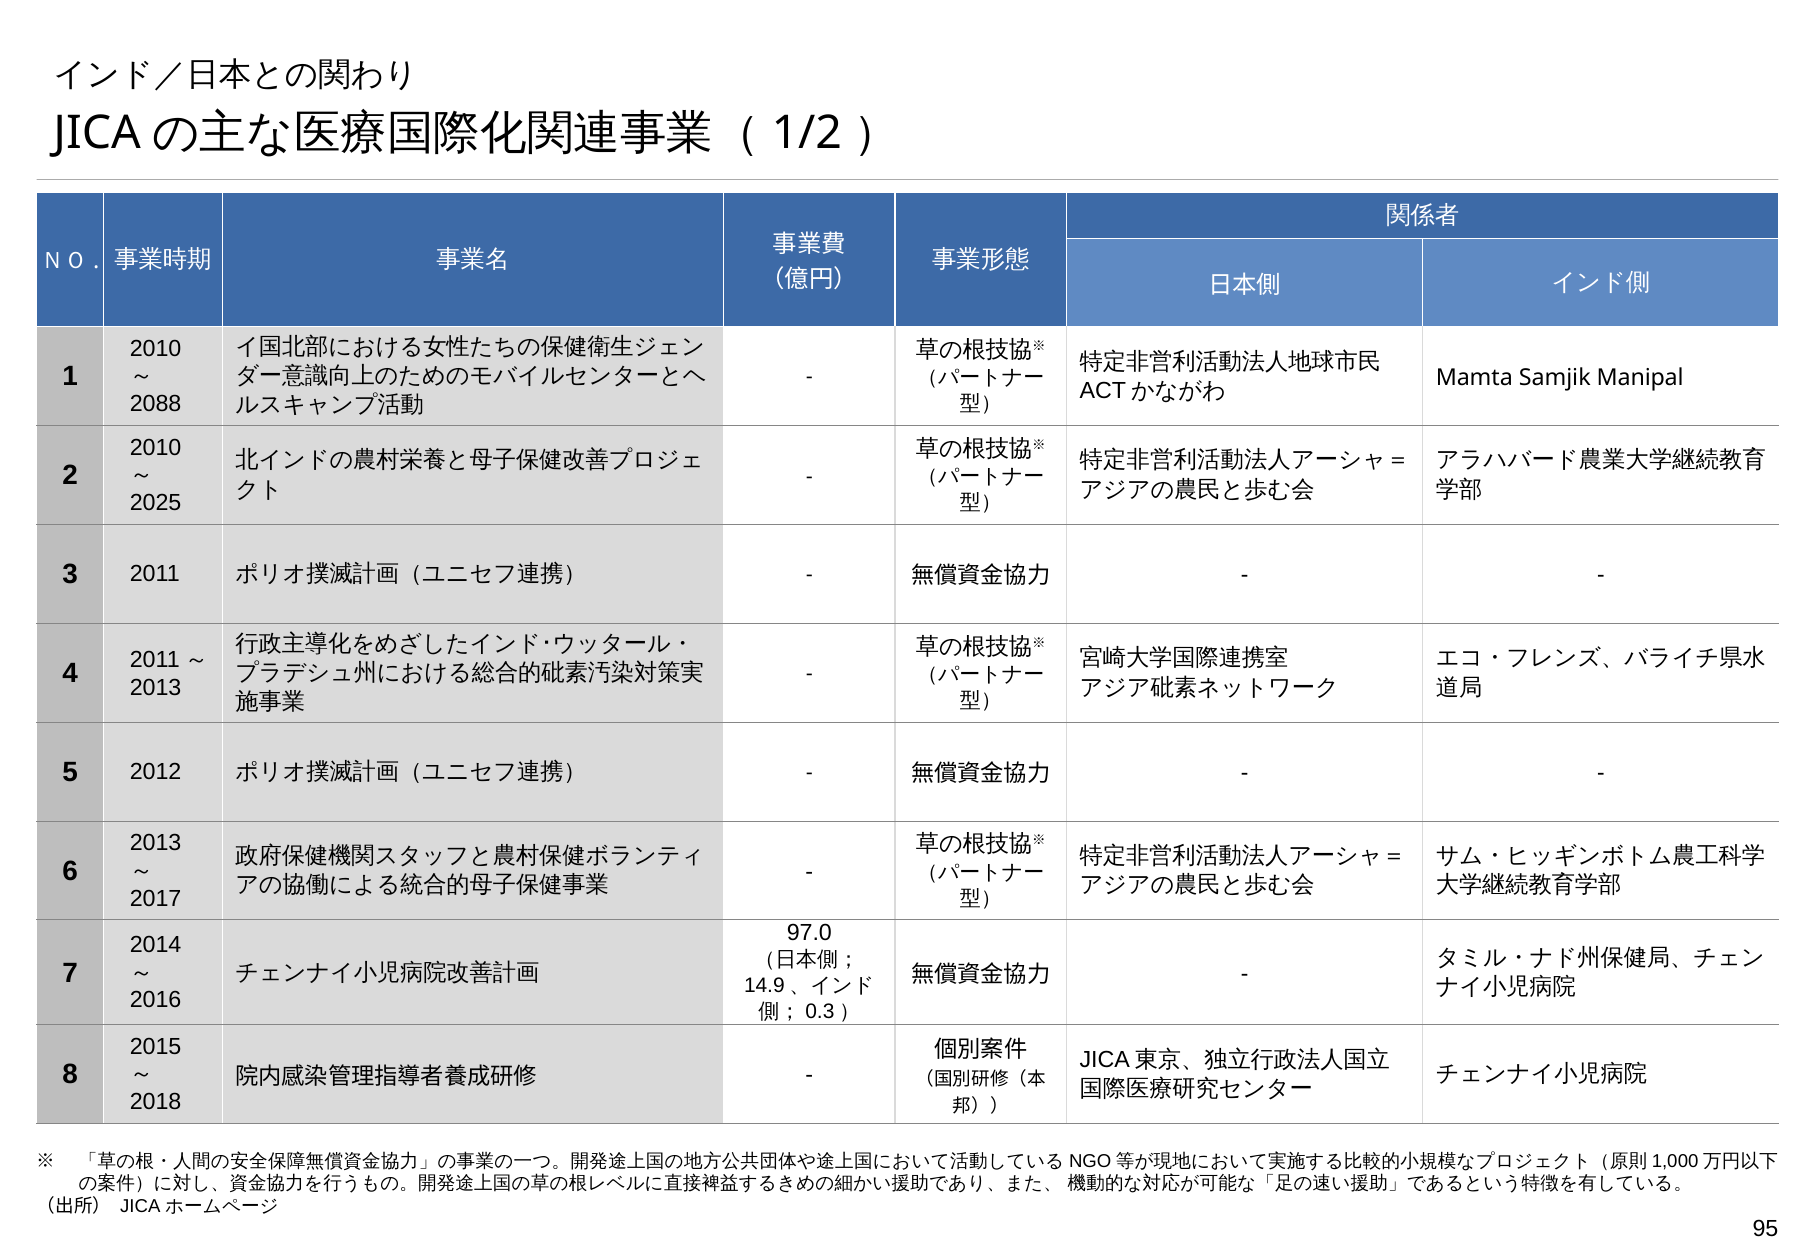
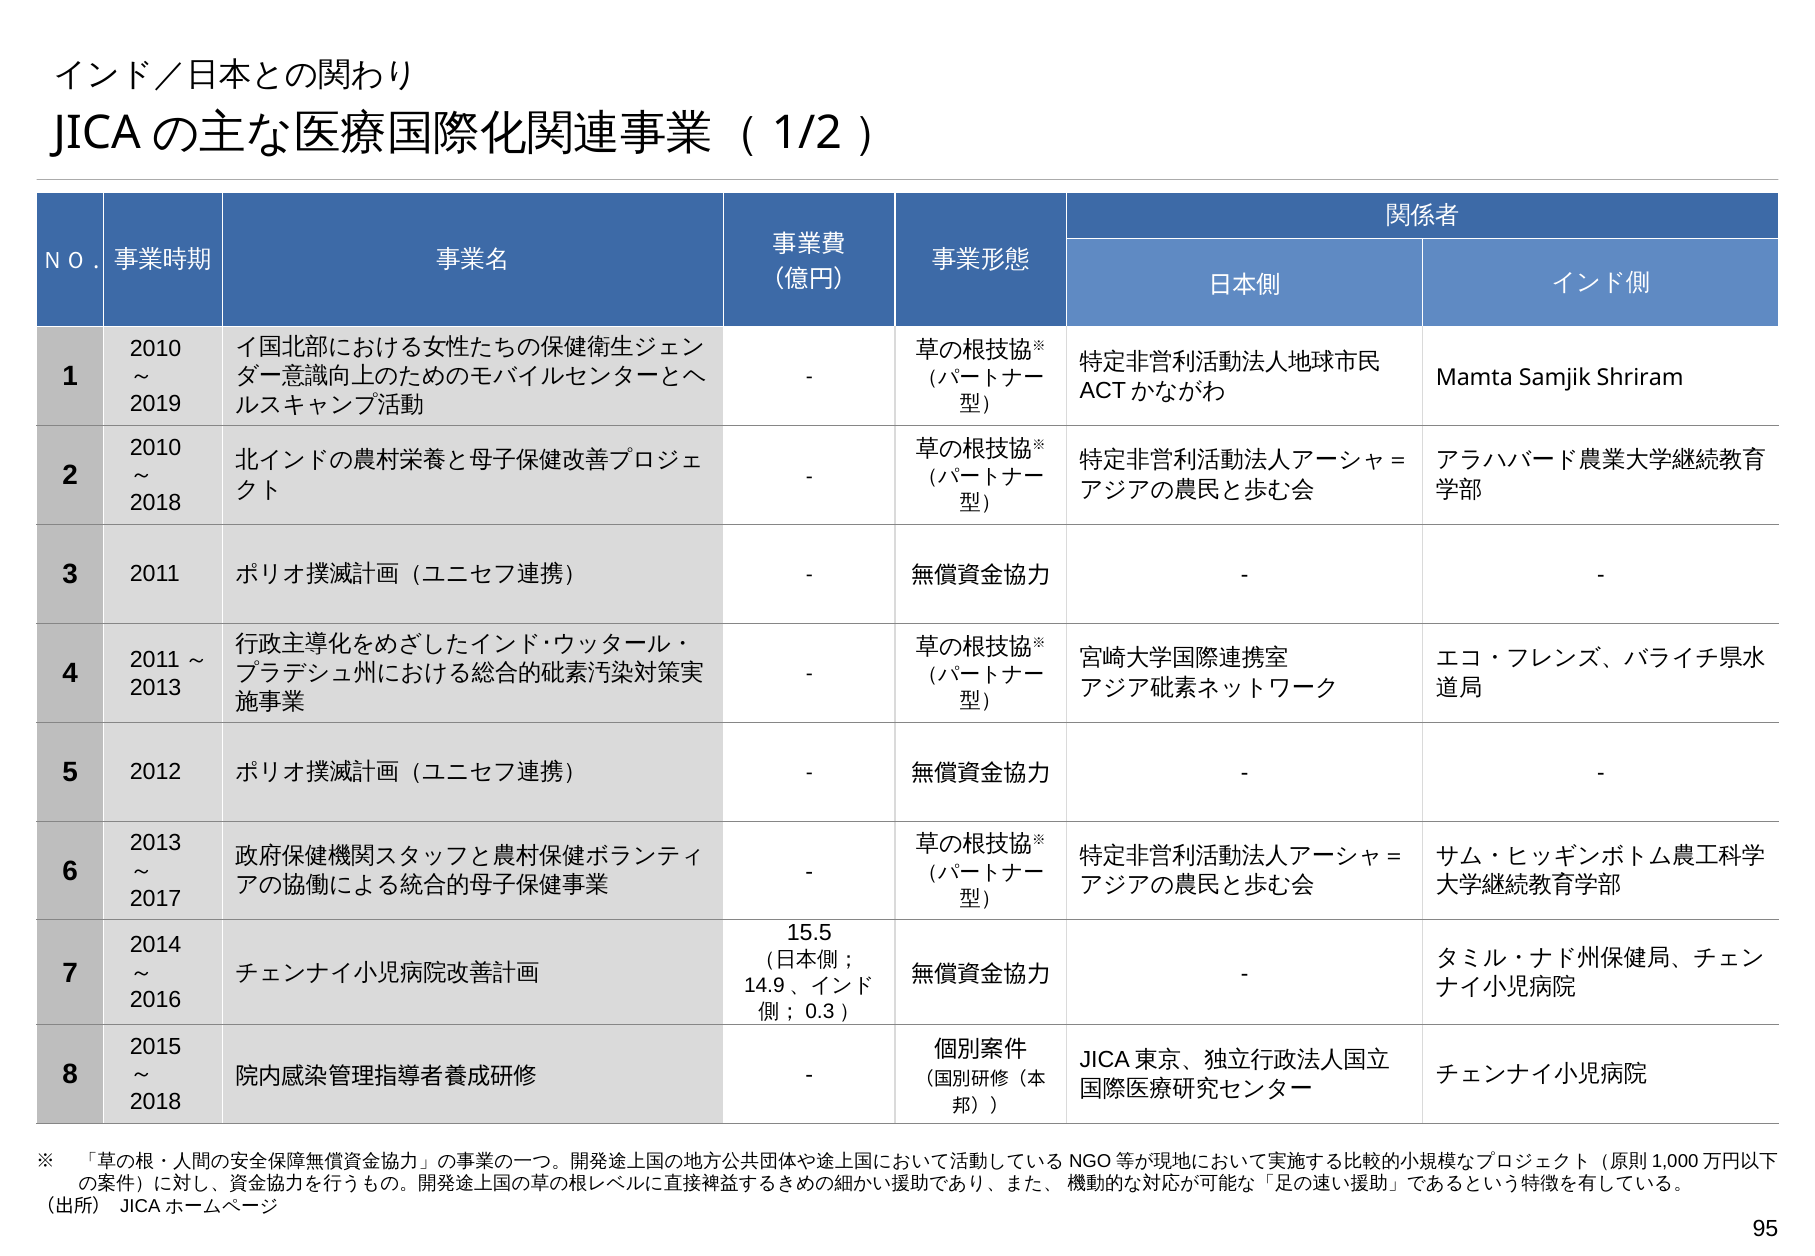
Manipal: Manipal -> Shriram
2088: 2088 -> 2019
2025 at (156, 503): 2025 -> 2018
97.0: 97.0 -> 15.5
